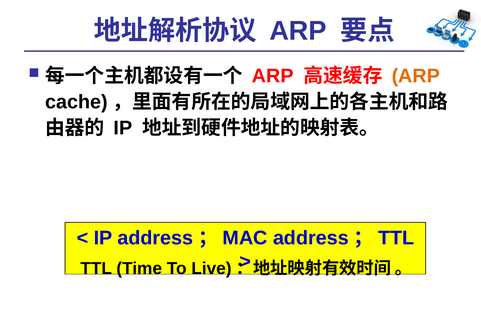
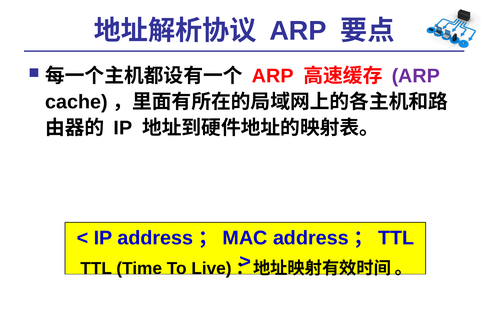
ARP at (416, 76) colour: orange -> purple
